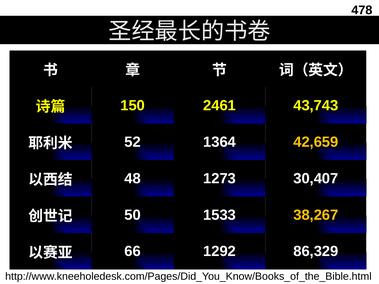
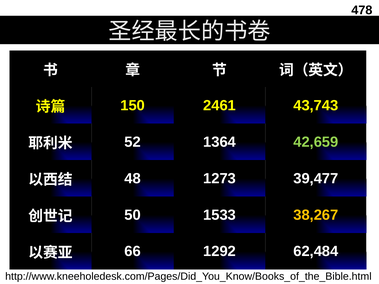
42,659 colour: yellow -> light green
30,407: 30,407 -> 39,477
86,329: 86,329 -> 62,484
